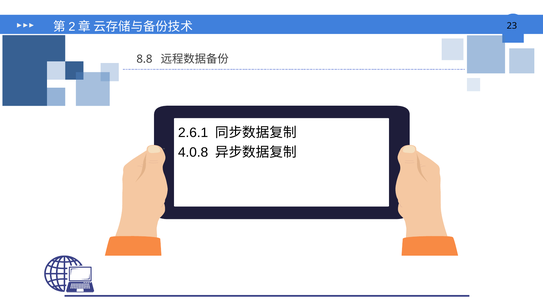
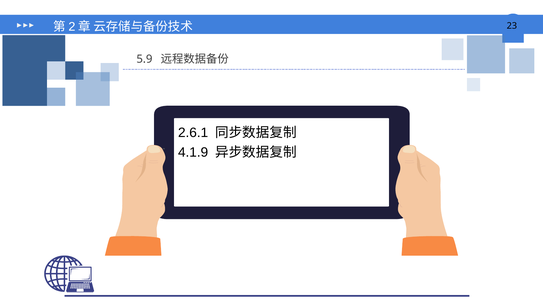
8.8: 8.8 -> 5.9
4.0.8: 4.0.8 -> 4.1.9
